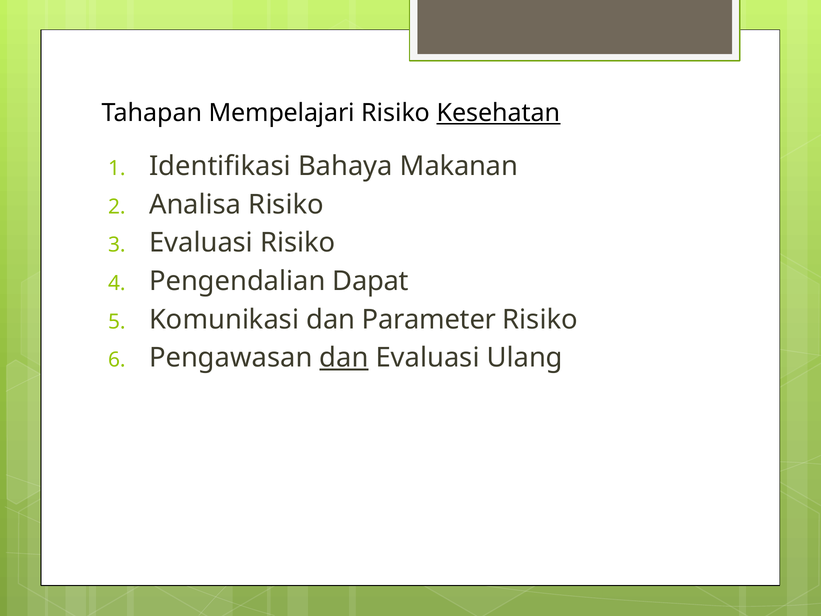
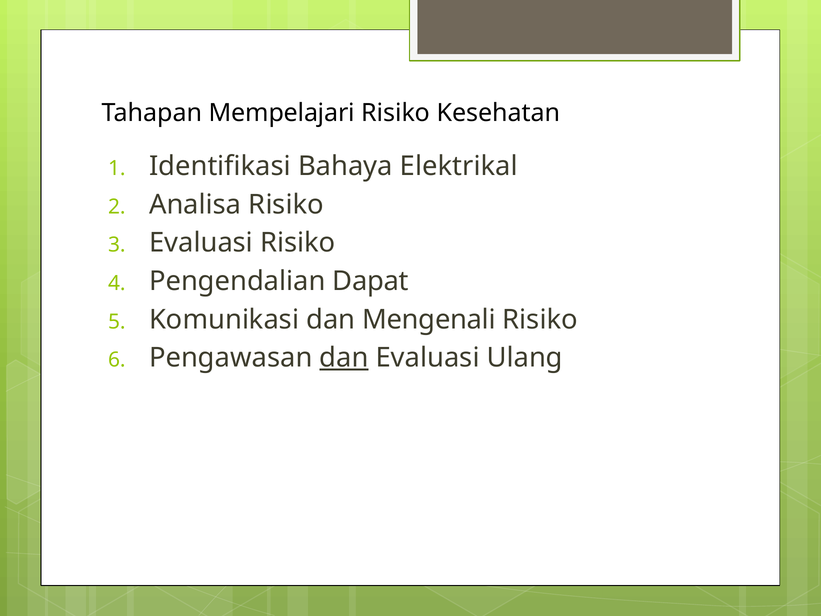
Kesehatan underline: present -> none
Makanan: Makanan -> Elektrikal
Parameter: Parameter -> Mengenali
